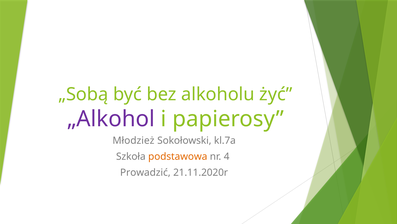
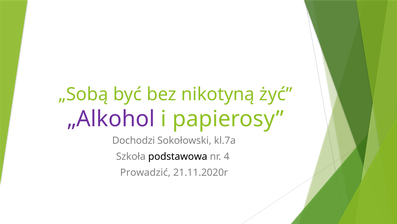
alkoholu: alkoholu -> nikotyną
Młodzież: Młodzież -> Dochodzi
podstawowa colour: orange -> black
